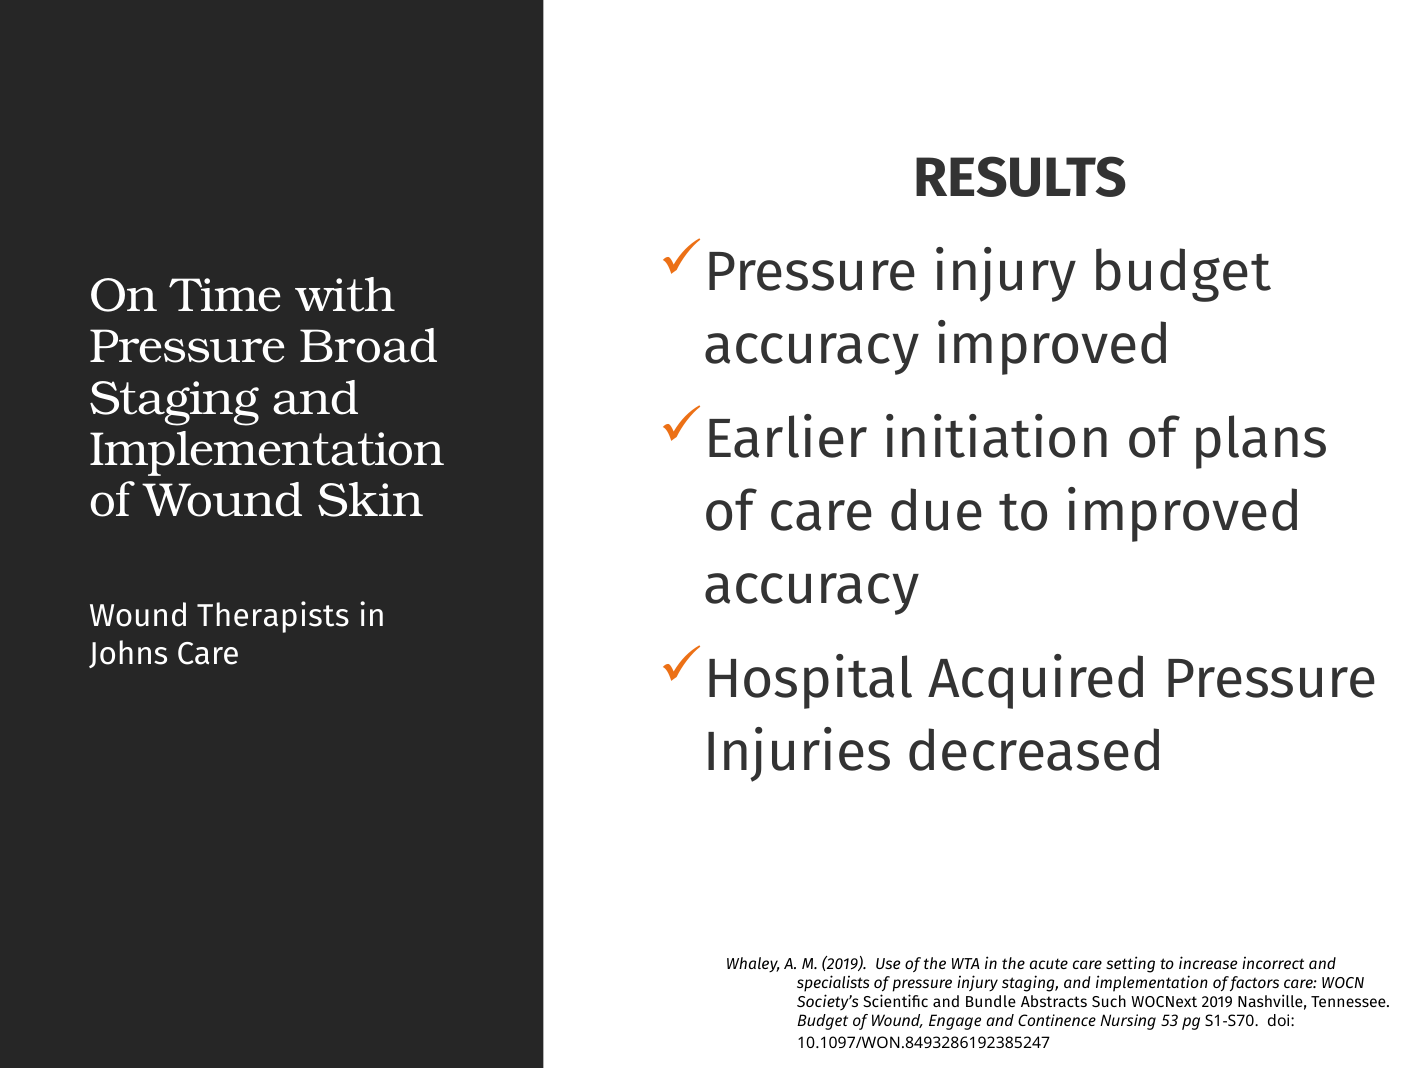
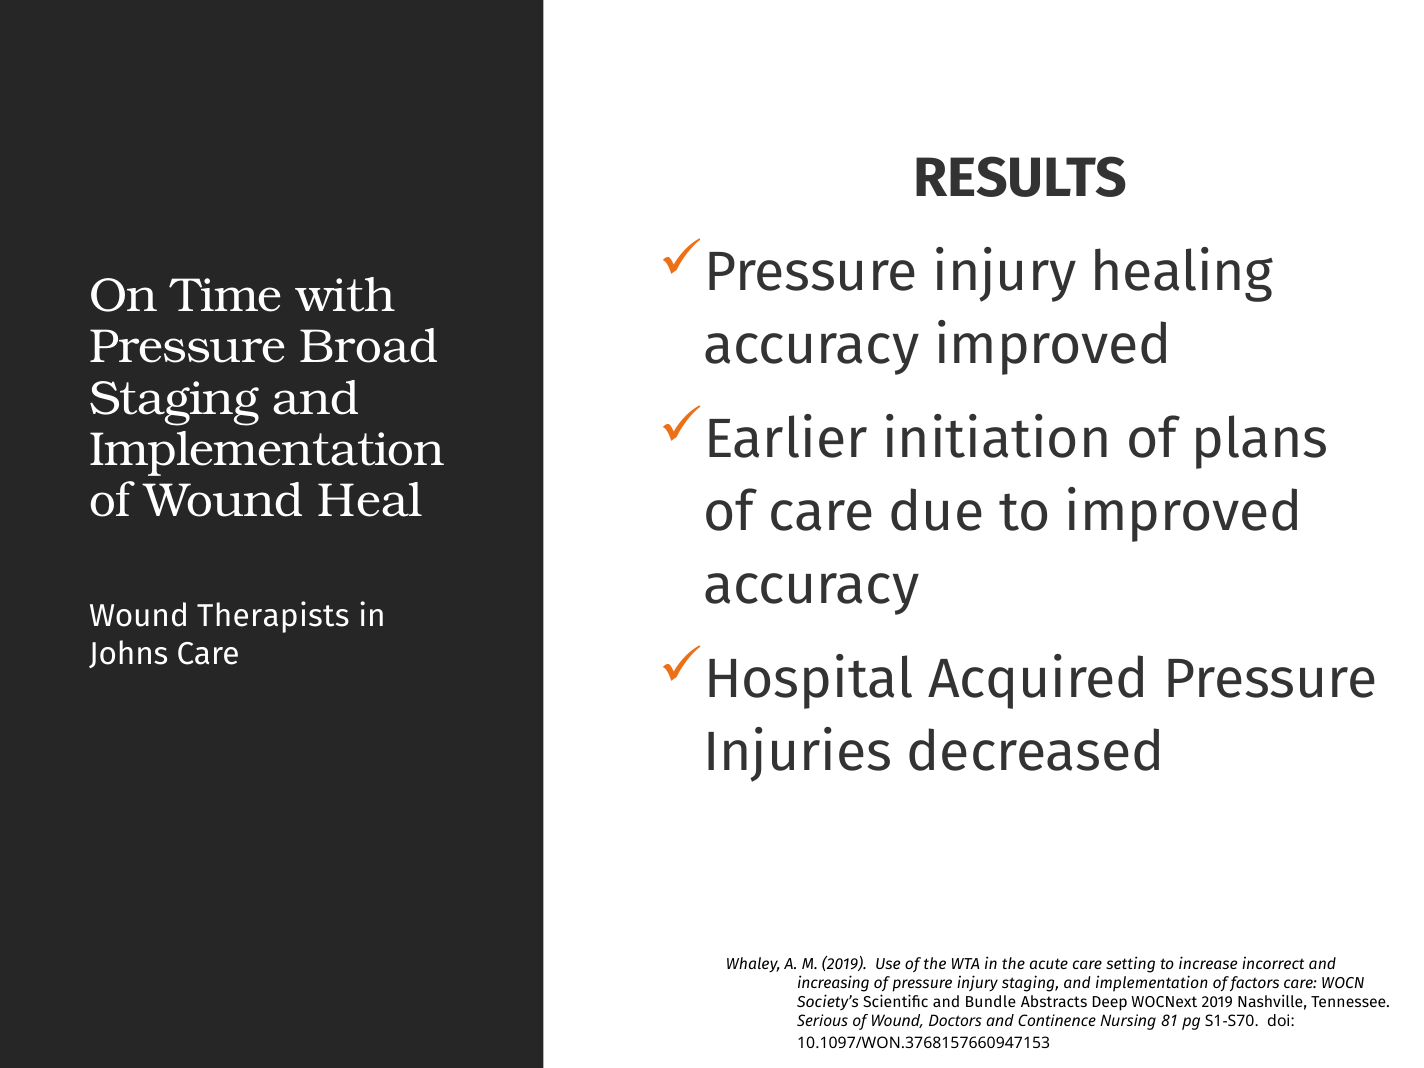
injury budget: budget -> healing
Skin: Skin -> Heal
specialists: specialists -> increasing
Such: Such -> Deep
Budget at (823, 1022): Budget -> Serious
Engage: Engage -> Doctors
53: 53 -> 81
10.1097/WON.8493286192385247: 10.1097/WON.8493286192385247 -> 10.1097/WON.3768157660947153
